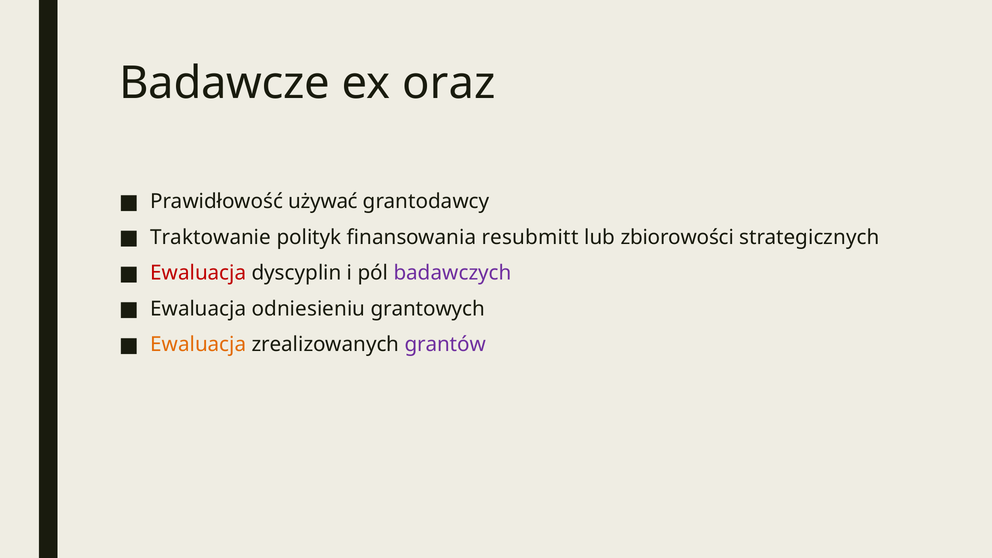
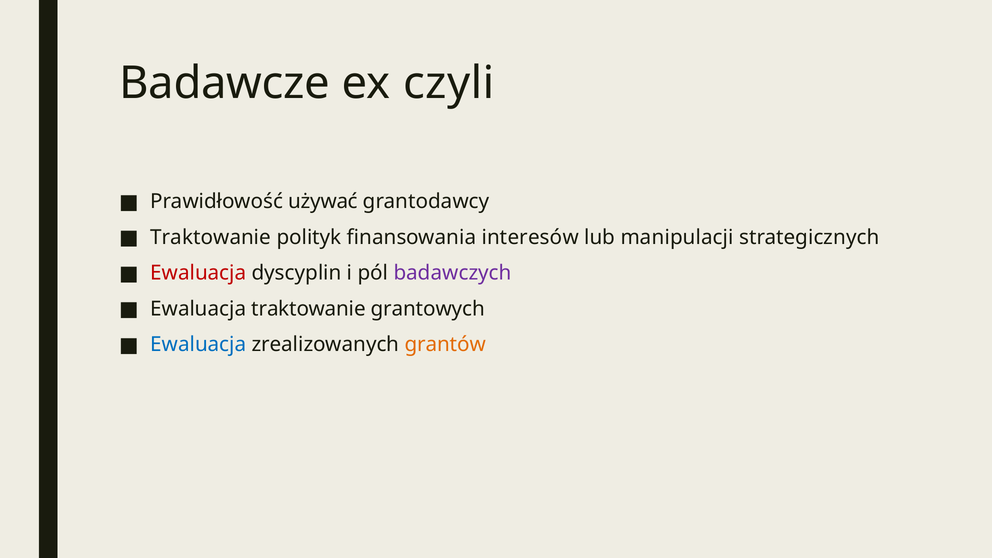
oraz: oraz -> czyli
resubmitt: resubmitt -> interesów
zbiorowości: zbiorowości -> manipulacji
Ewaluacja odniesieniu: odniesieniu -> traktowanie
Ewaluacja at (198, 344) colour: orange -> blue
grantów colour: purple -> orange
